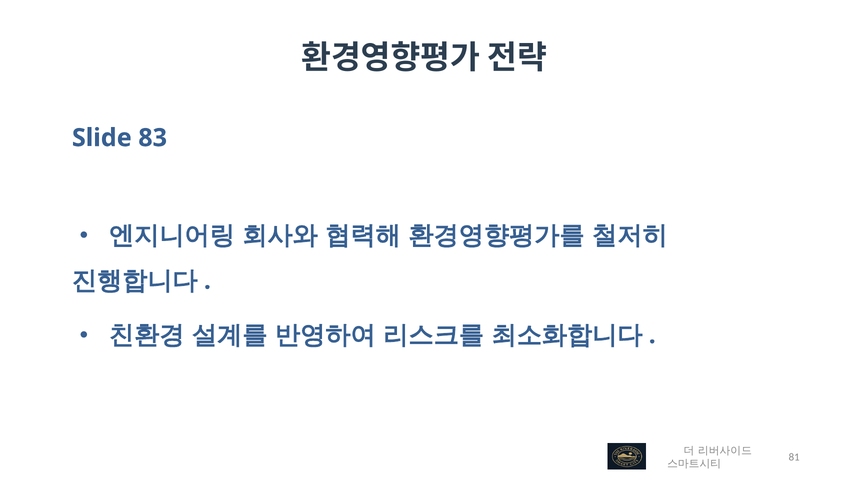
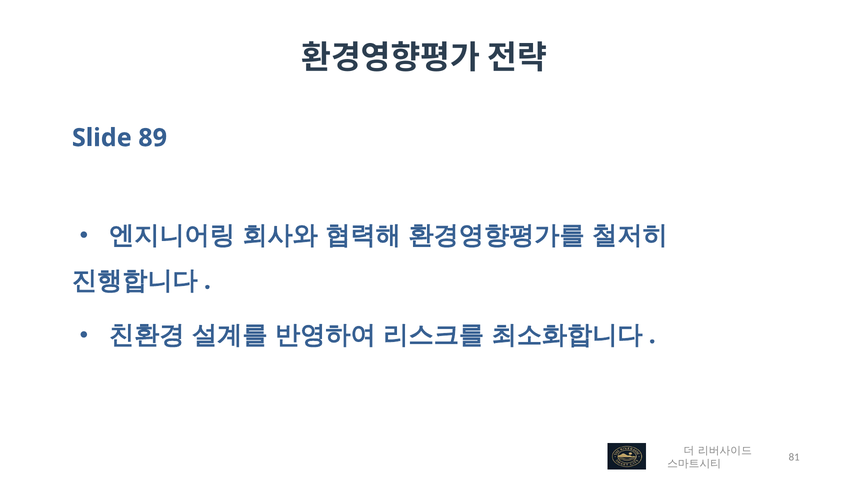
83: 83 -> 89
